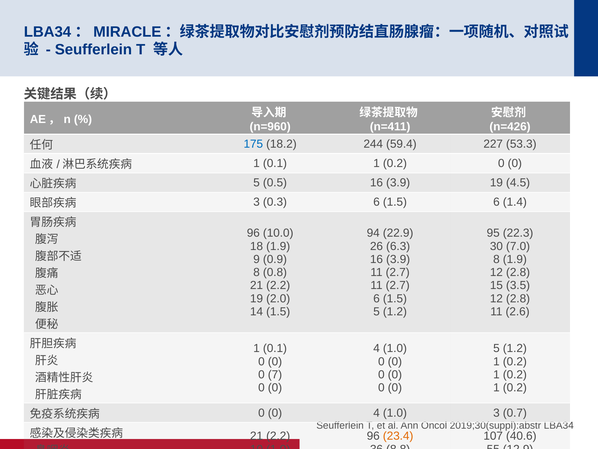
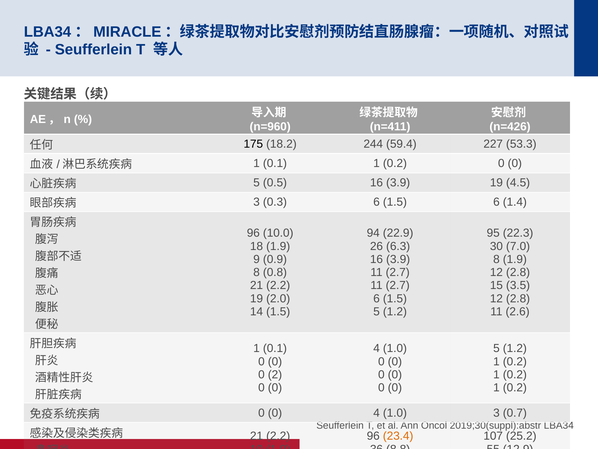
175 colour: blue -> black
0 7: 7 -> 2
40.6: 40.6 -> 25.2
